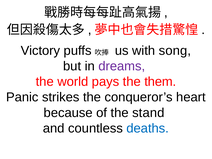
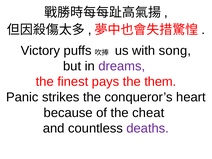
world: world -> finest
stand: stand -> cheat
deaths colour: blue -> purple
